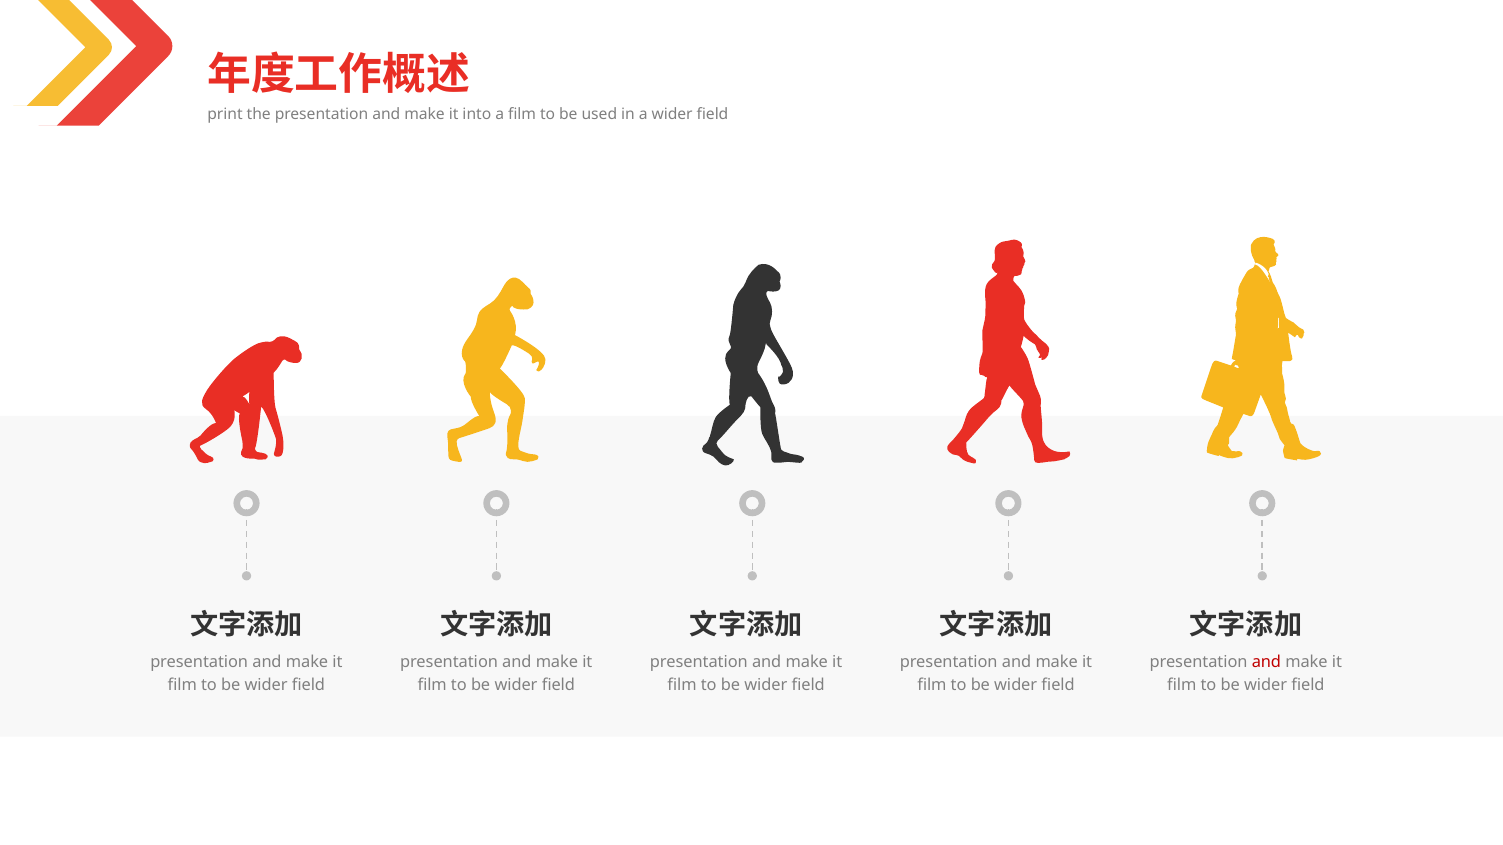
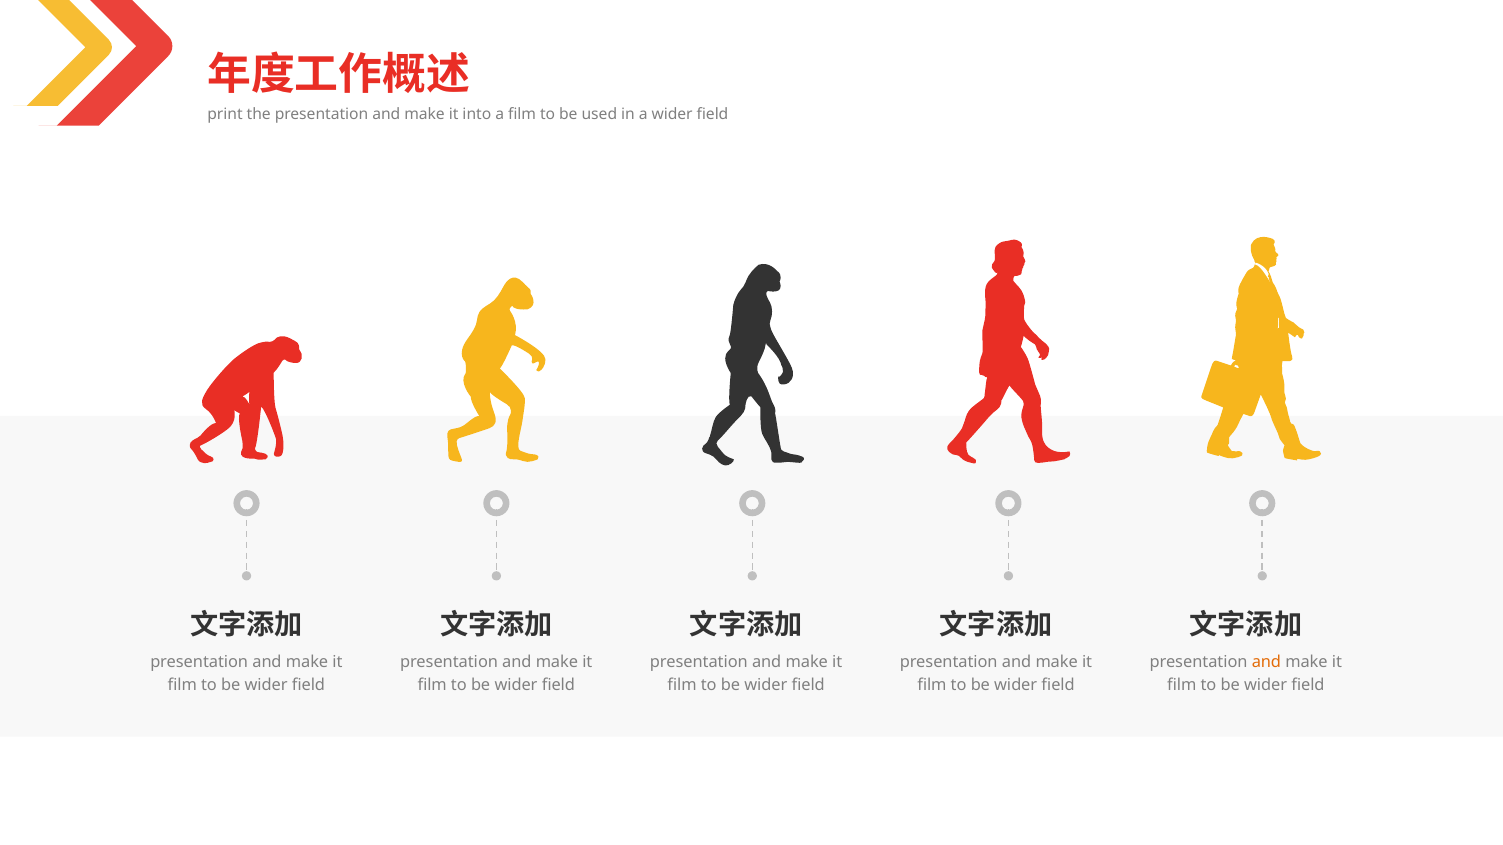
and at (1266, 663) colour: red -> orange
